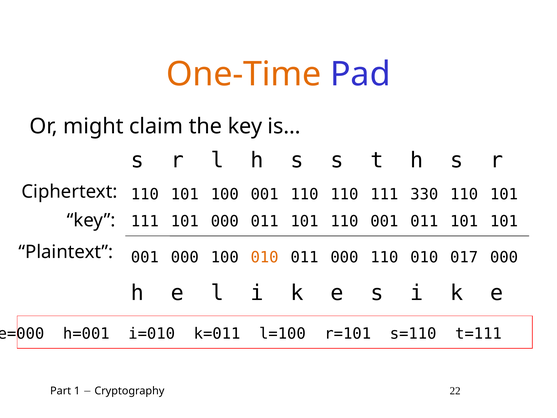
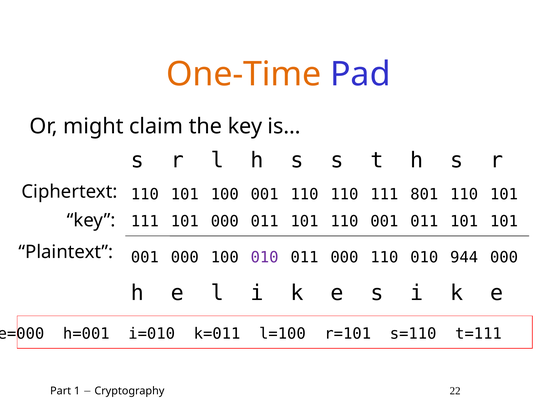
330: 330 -> 801
010 at (265, 257) colour: orange -> purple
017: 017 -> 944
